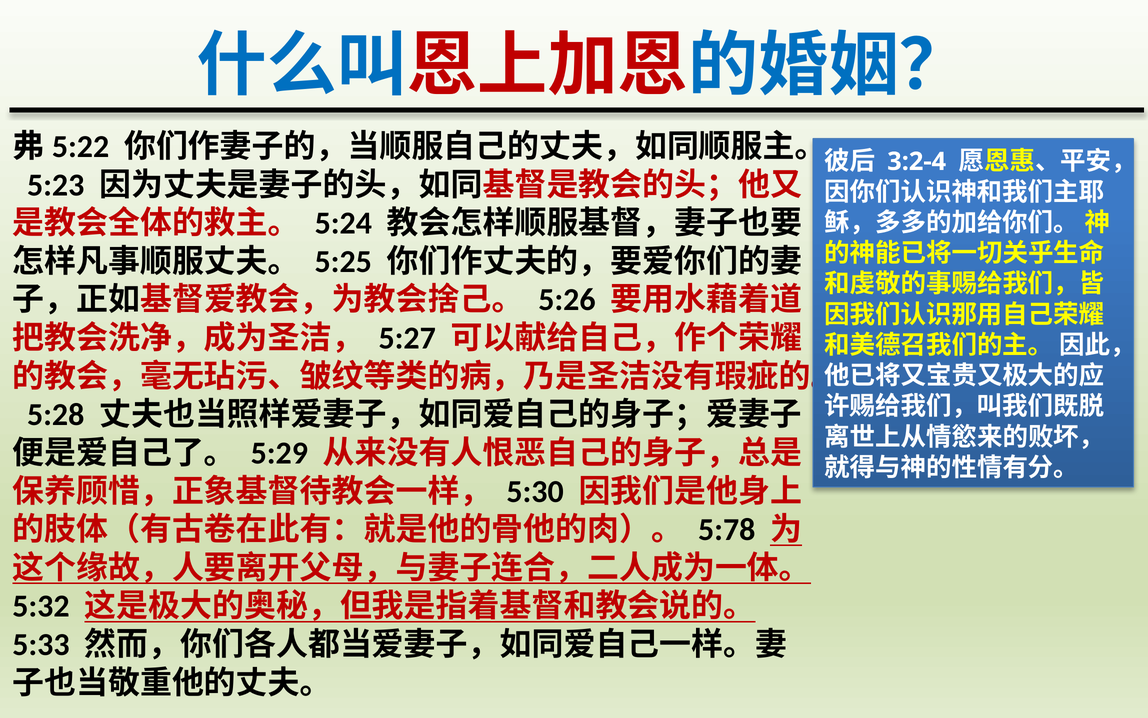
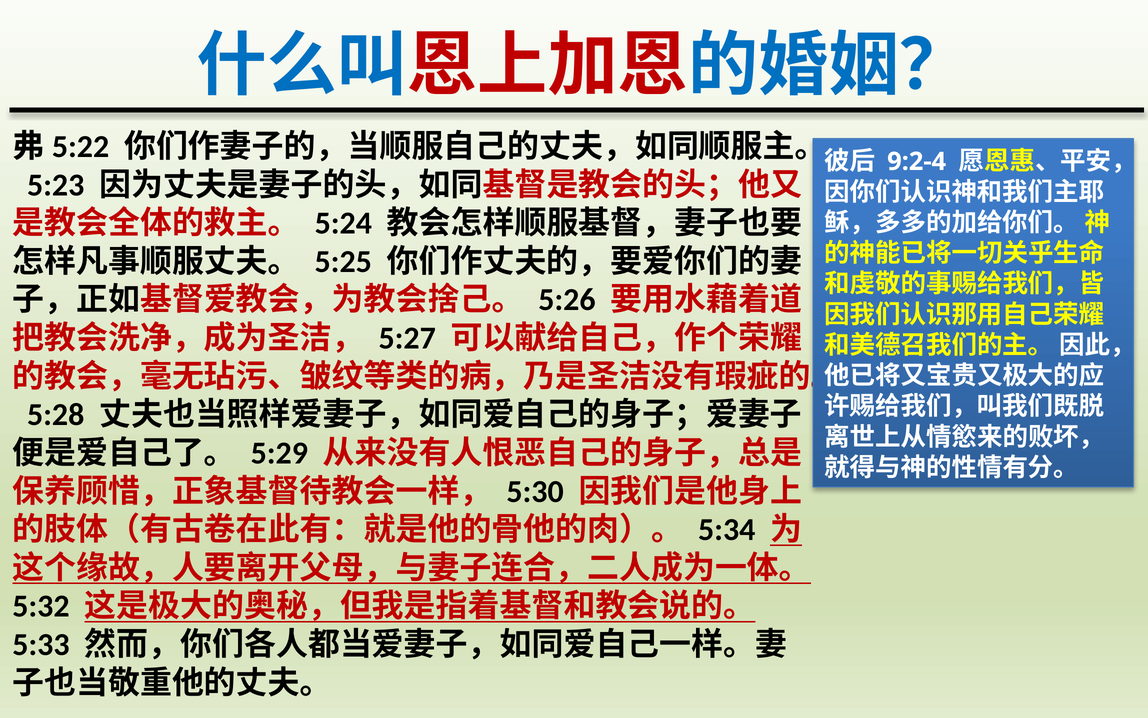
3:2-4: 3:2-4 -> 9:2-4
5:78: 5:78 -> 5:34
